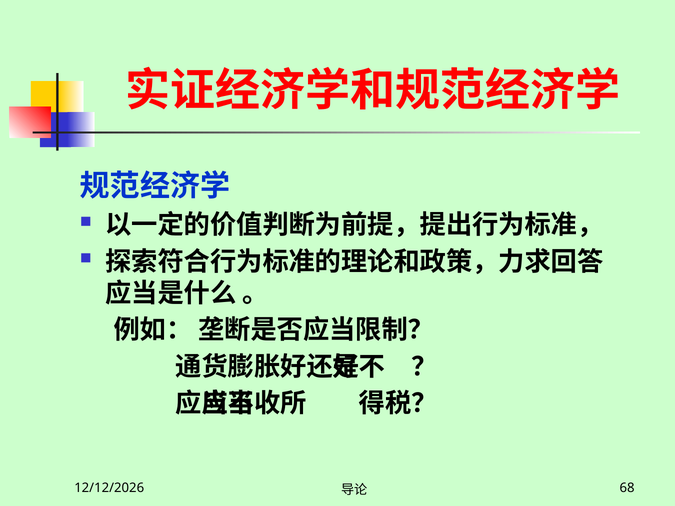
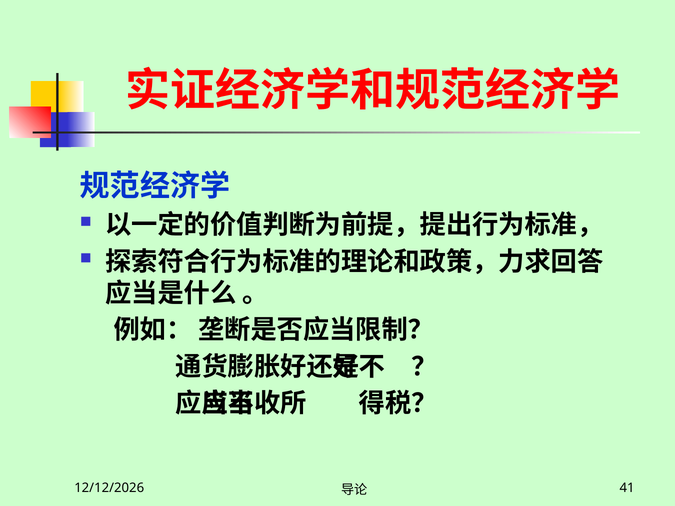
68: 68 -> 41
